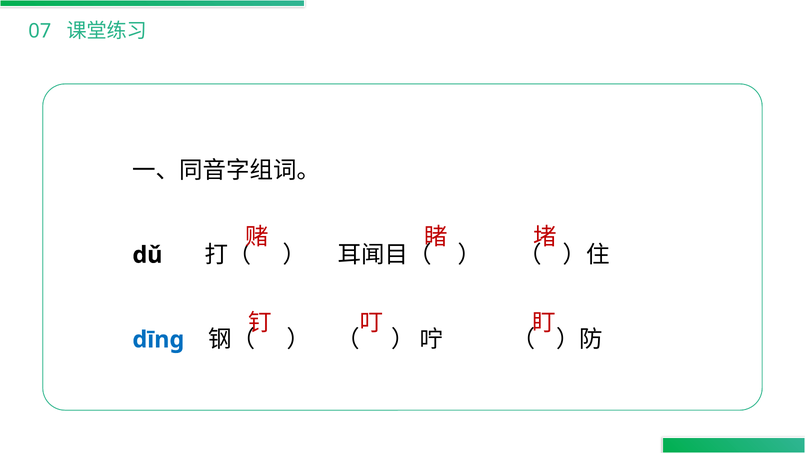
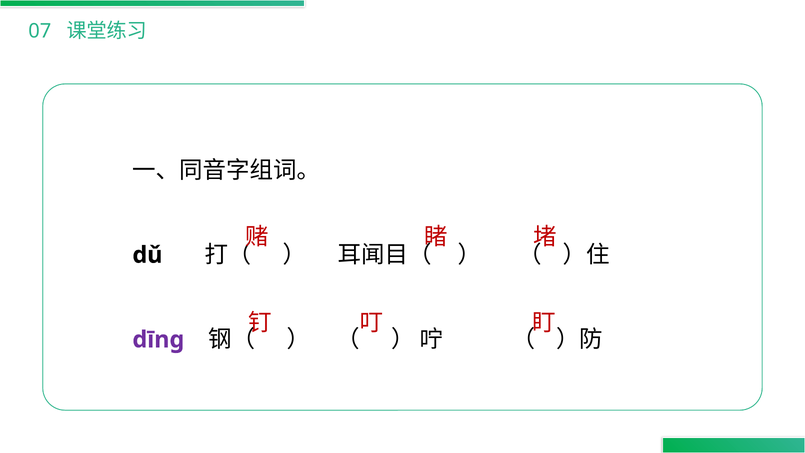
dīnɡ colour: blue -> purple
